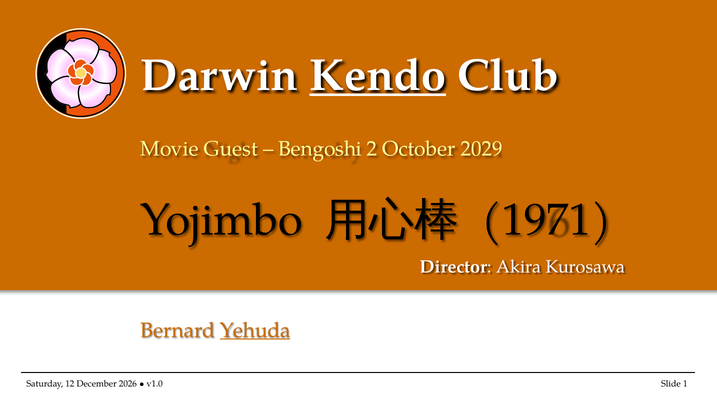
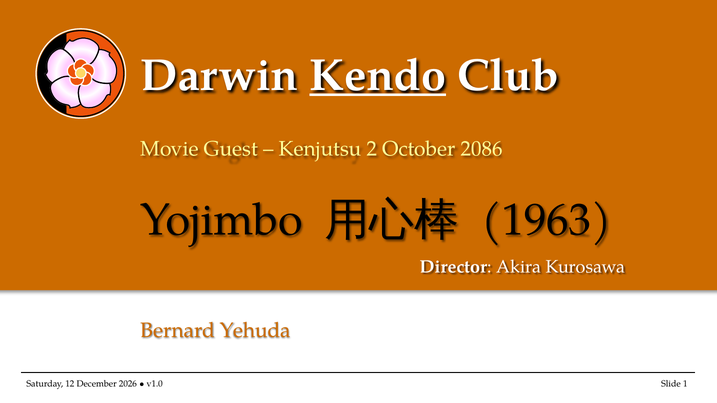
Bengoshi: Bengoshi -> Kenjutsu
2029: 2029 -> 2086
1971: 1971 -> 1963
Yehuda underline: present -> none
